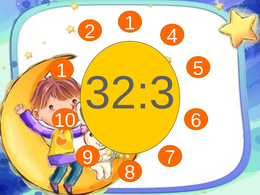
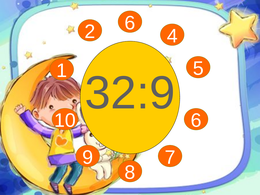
2 1: 1 -> 6
32:3: 32:3 -> 32:9
